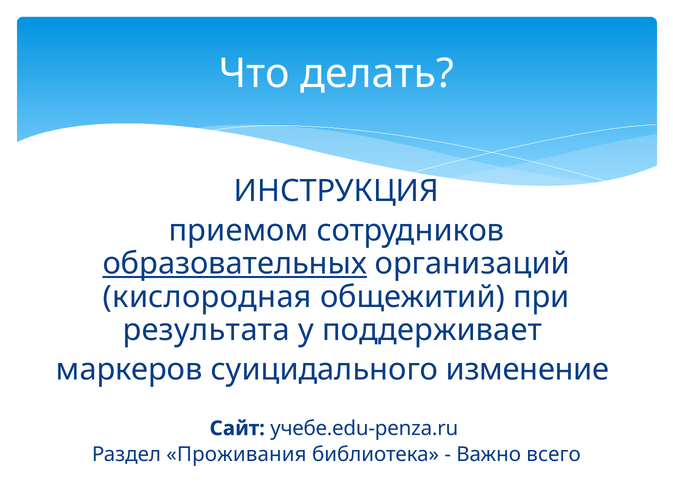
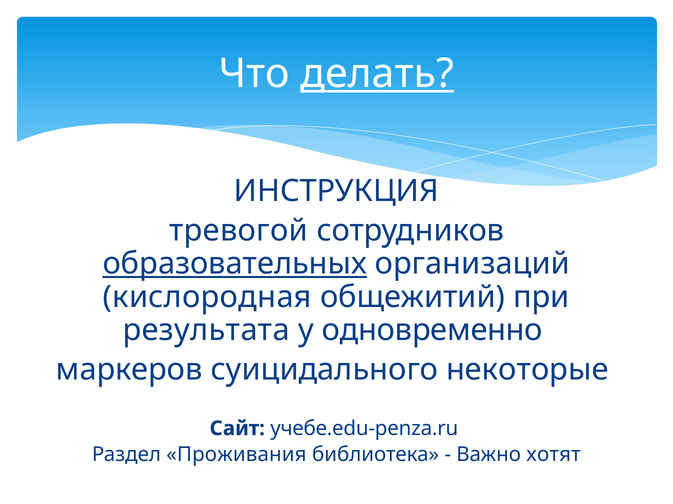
делать underline: none -> present
приемом: приемом -> тревогой
поддерживает: поддерживает -> одновременно
изменение: изменение -> некоторые
всего: всего -> хотят
